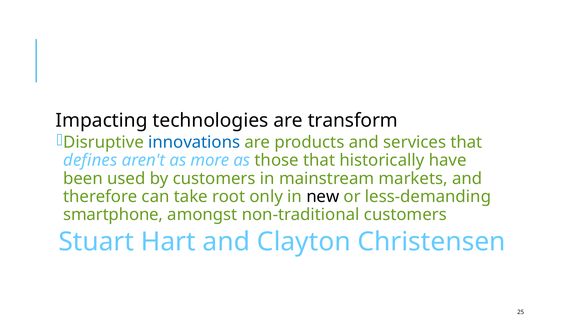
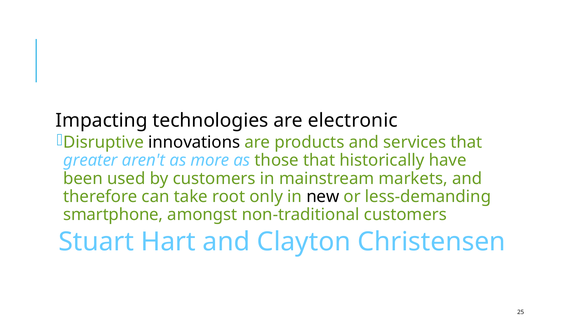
transform: transform -> electronic
innovations colour: blue -> black
defines: defines -> greater
